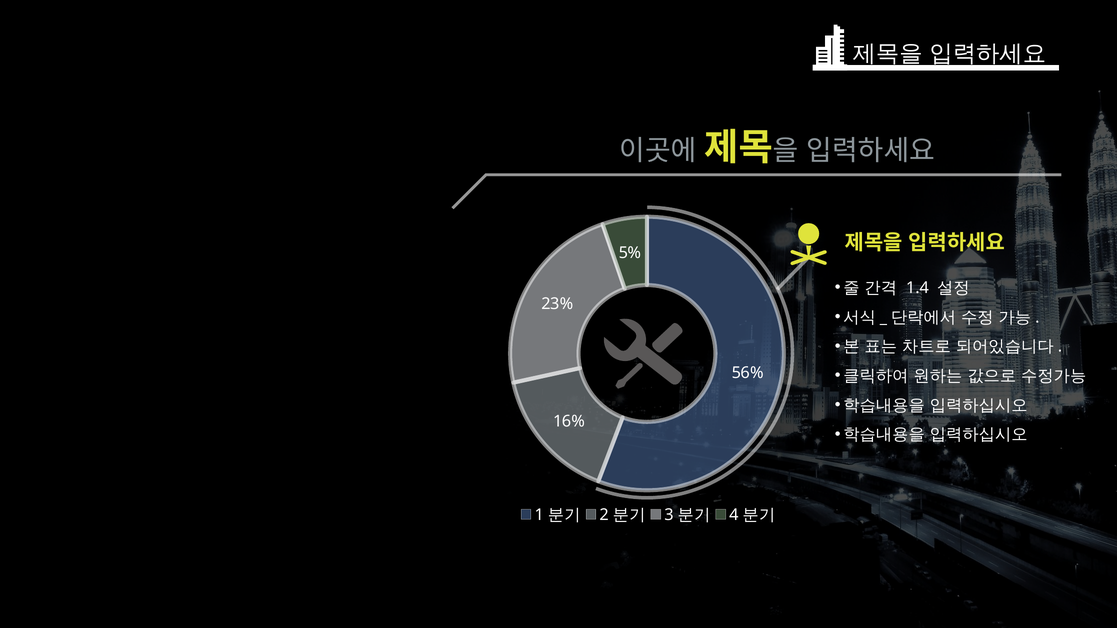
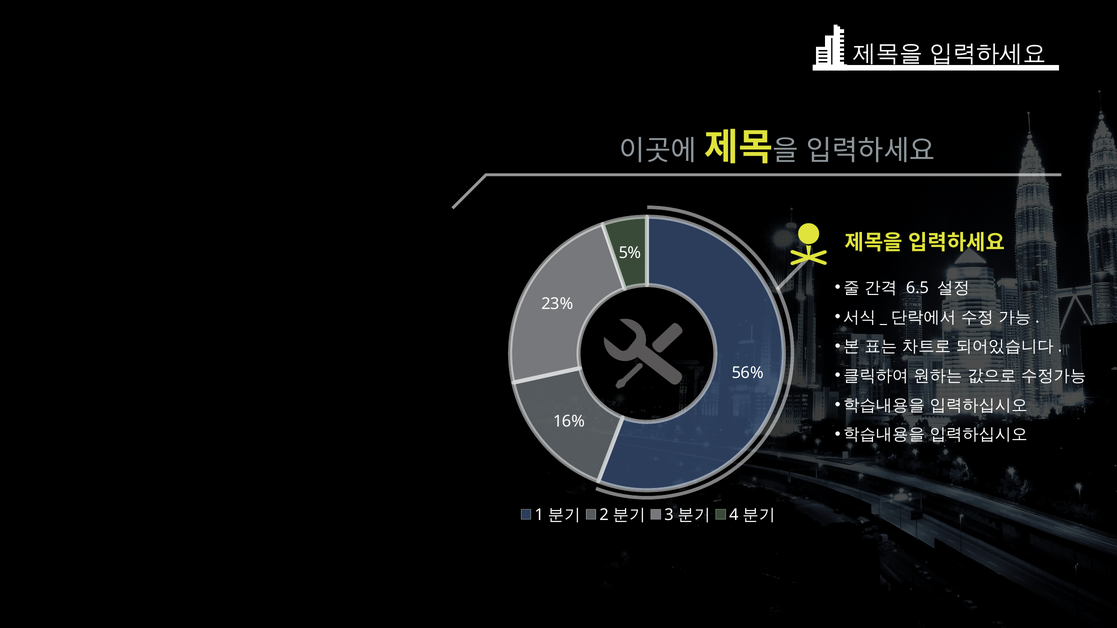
1.4: 1.4 -> 6.5
